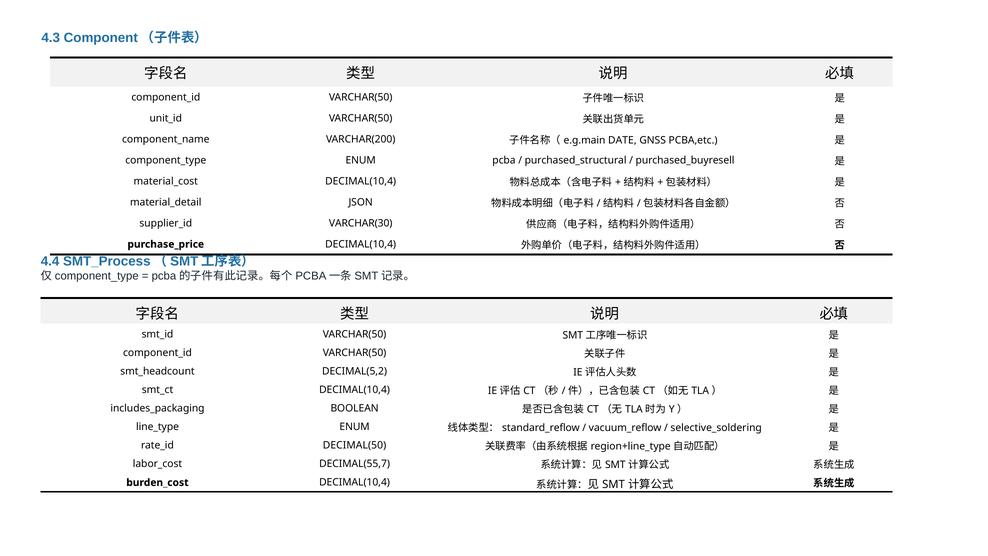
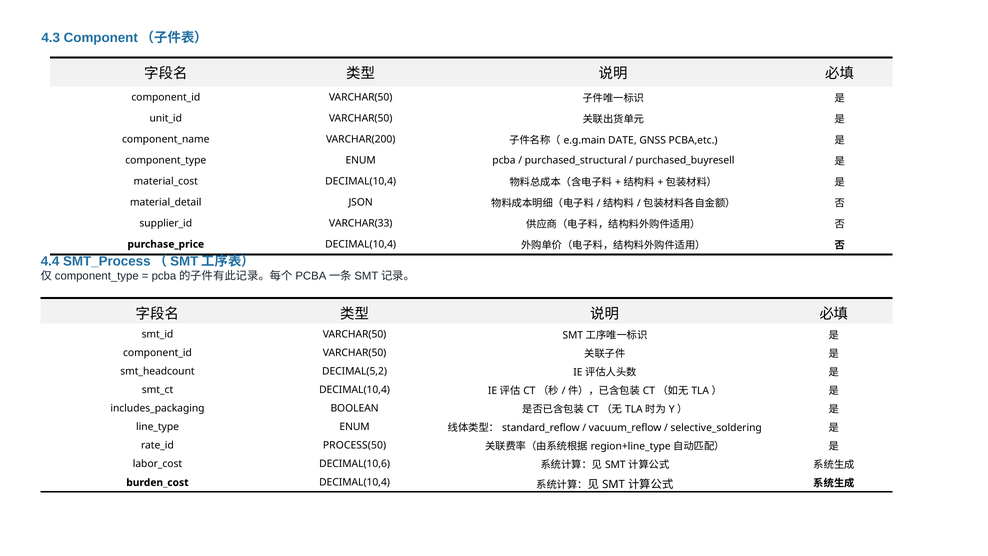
VARCHAR(30: VARCHAR(30 -> VARCHAR(33
DECIMAL(50: DECIMAL(50 -> PROCESS(50
DECIMAL(55,7: DECIMAL(55,7 -> DECIMAL(10,6
